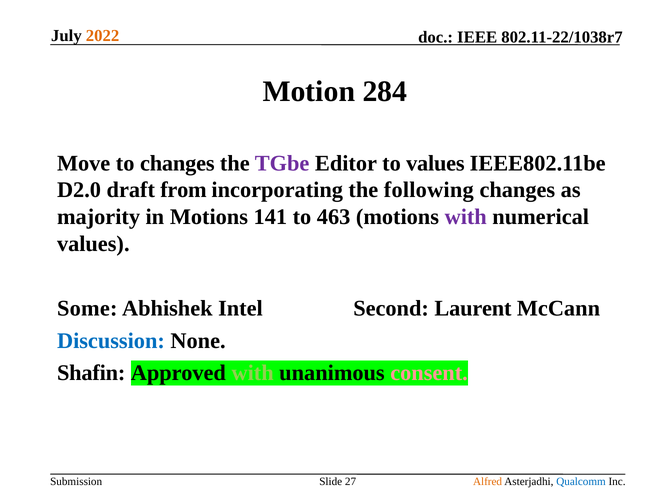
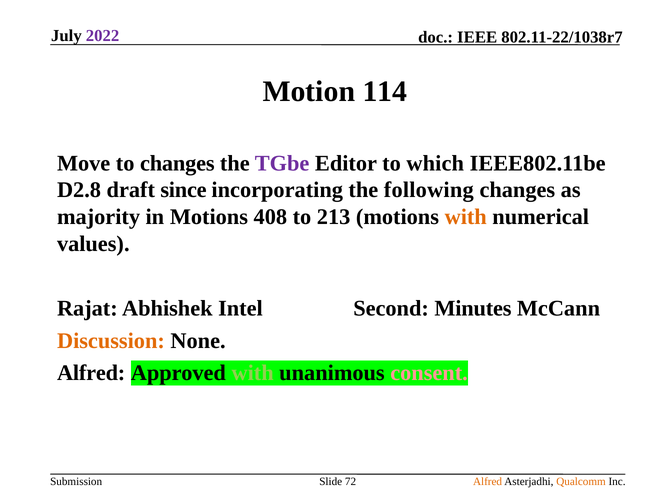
2022 colour: orange -> purple
284: 284 -> 114
to values: values -> which
D2.0: D2.0 -> D2.8
from: from -> since
141: 141 -> 408
463: 463 -> 213
with at (466, 217) colour: purple -> orange
Some: Some -> Rajat
Laurent: Laurent -> Minutes
Discussion colour: blue -> orange
Shafin at (91, 373): Shafin -> Alfred
27: 27 -> 72
Qualcomm colour: blue -> orange
